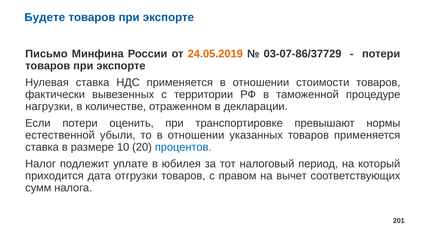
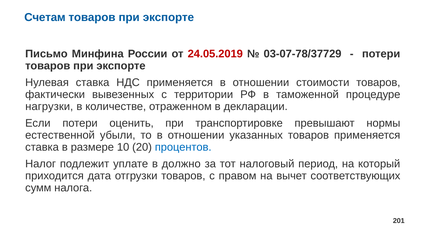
Будете: Будете -> Счетам
24.05.2019 colour: orange -> red
03-07-86/37729: 03-07-86/37729 -> 03-07-78/37729
юбилея: юбилея -> должно
